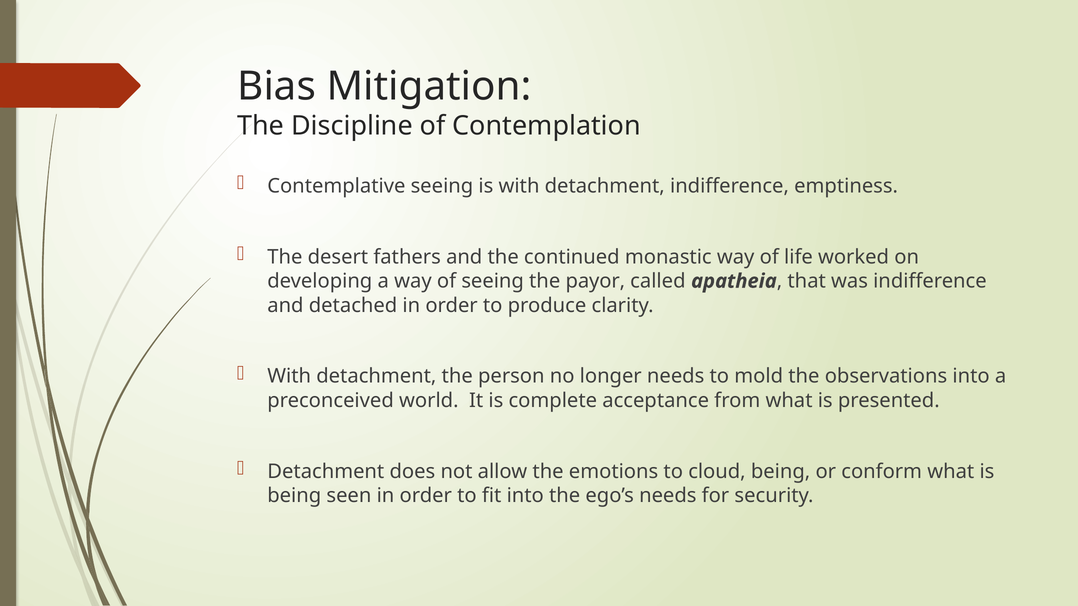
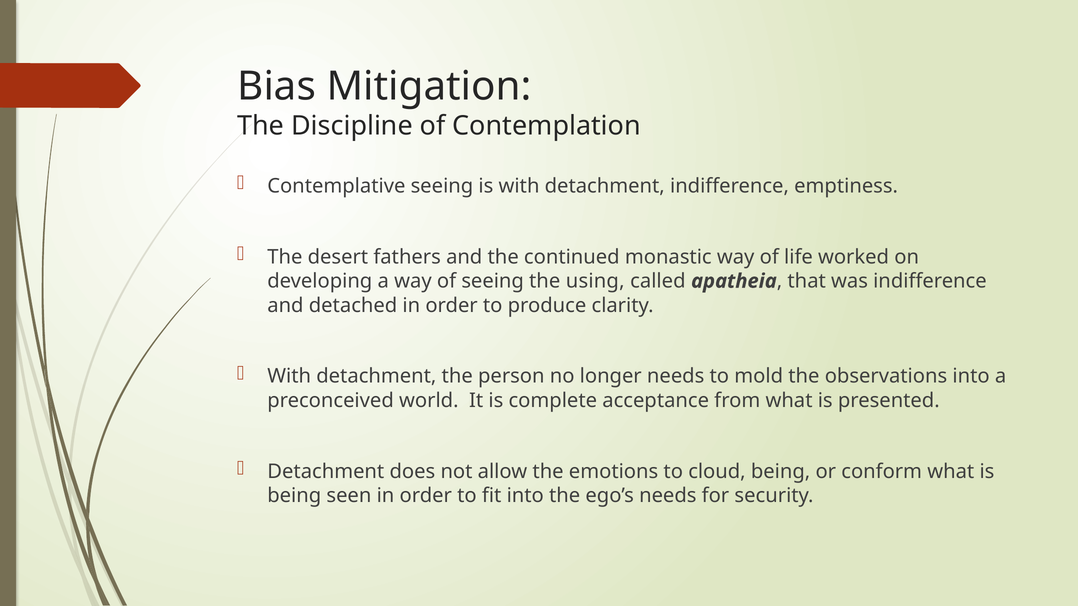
payor: payor -> using
